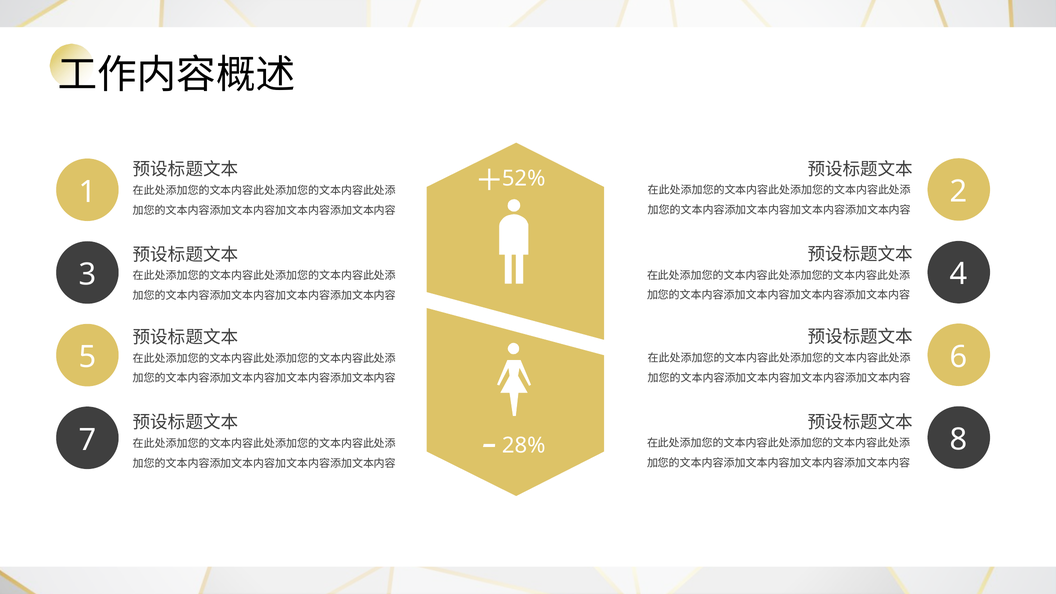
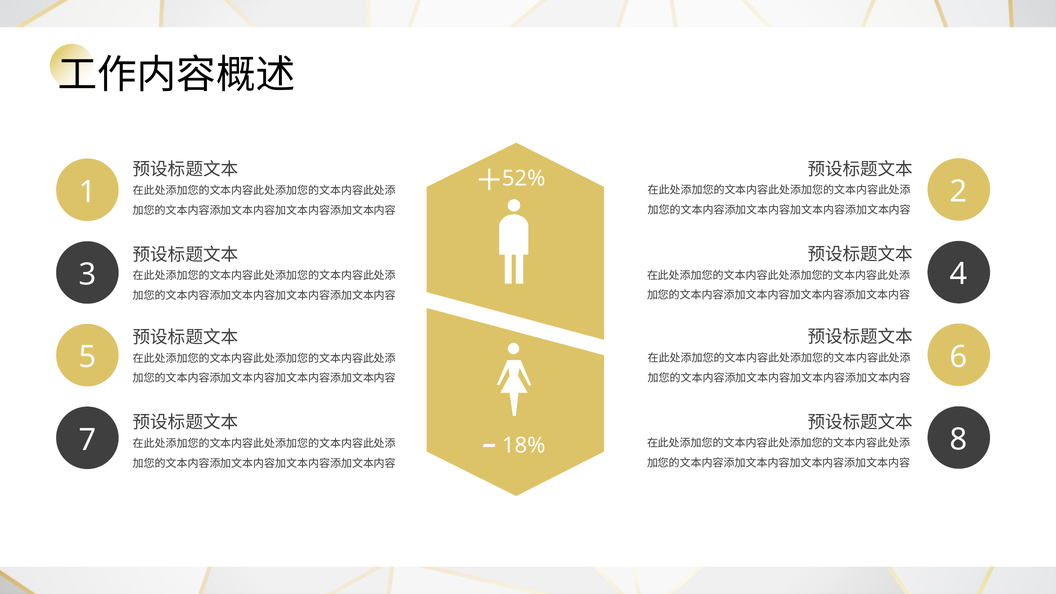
28%: 28% -> 18%
